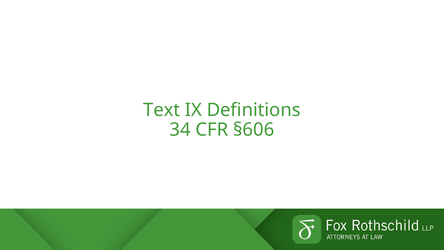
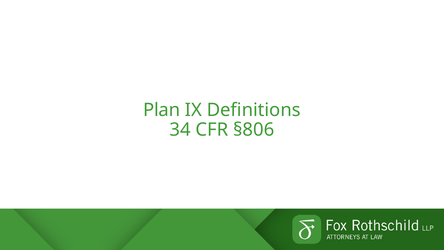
Text: Text -> Plan
§606: §606 -> §806
